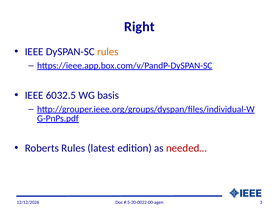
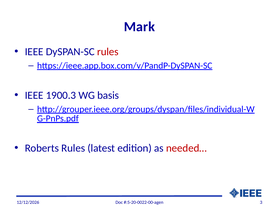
Right: Right -> Mark
rules at (108, 52) colour: orange -> red
6032.5: 6032.5 -> 1900.3
